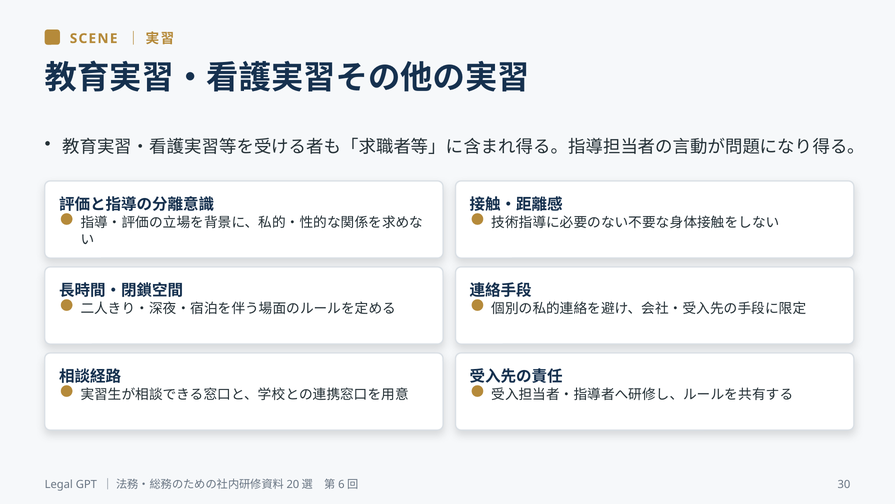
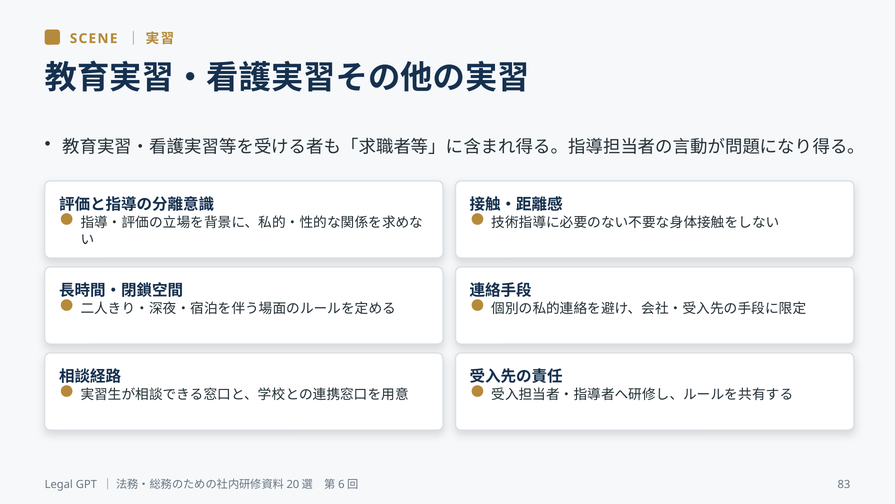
30: 30 -> 83
